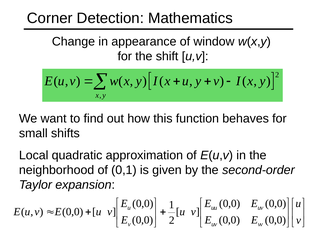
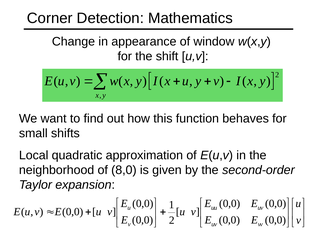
0,1: 0,1 -> 8,0
